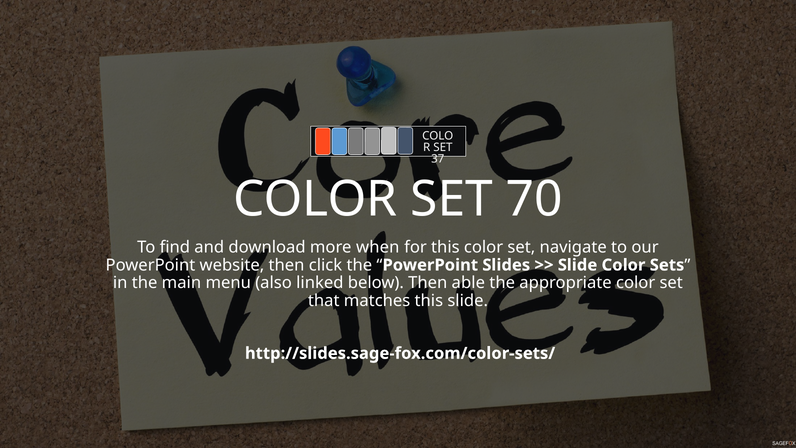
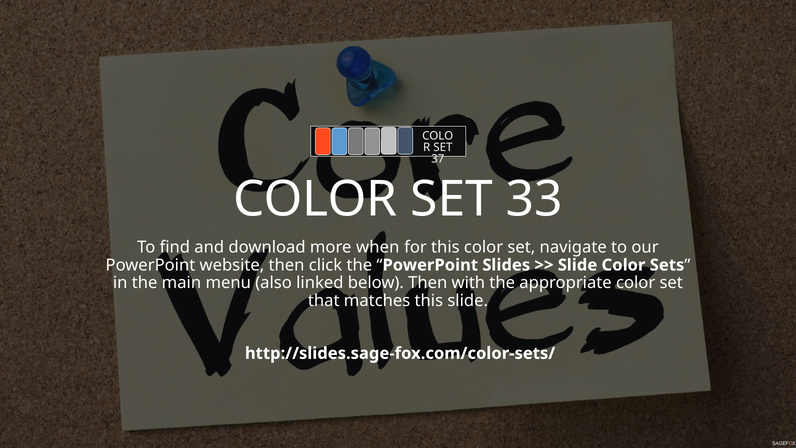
70: 70 -> 33
able: able -> with
